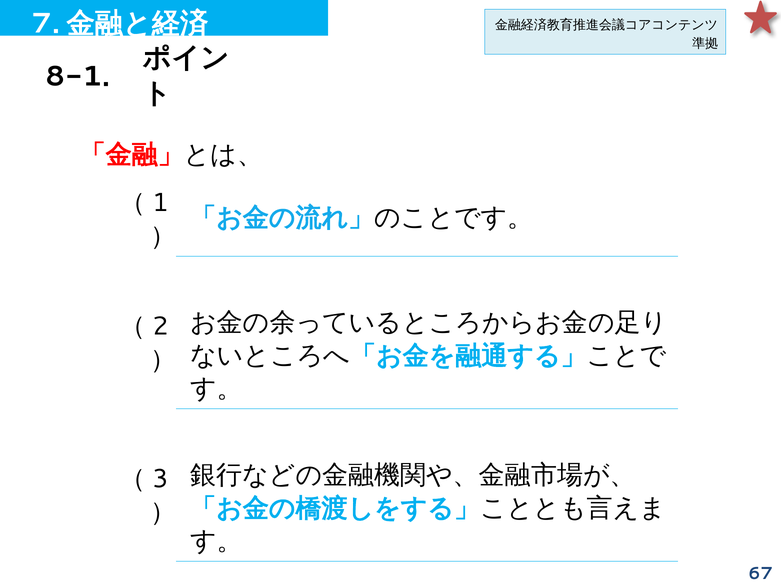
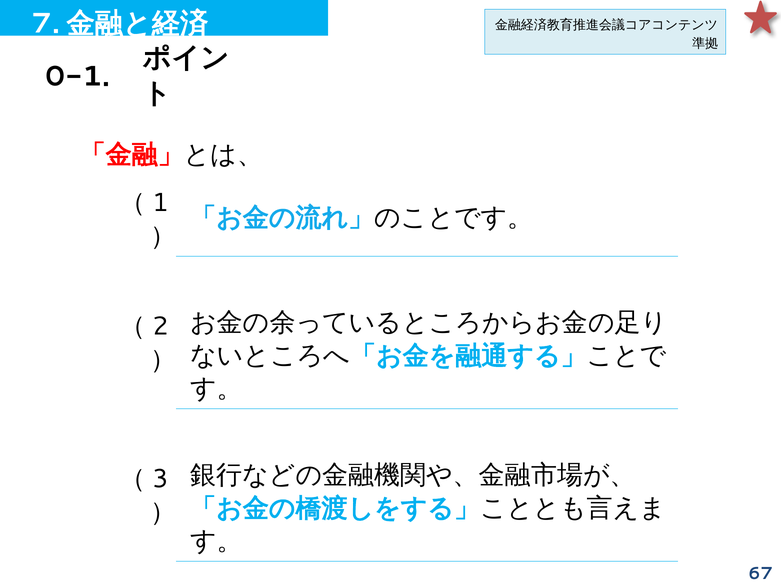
8-1: 8-1 -> 0-1
